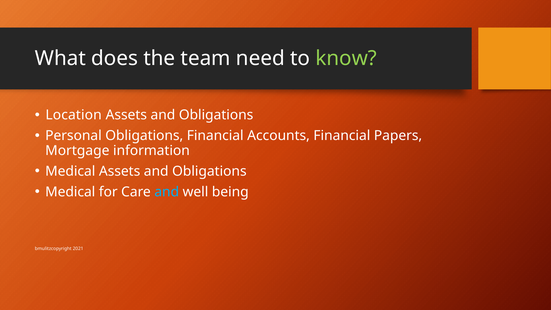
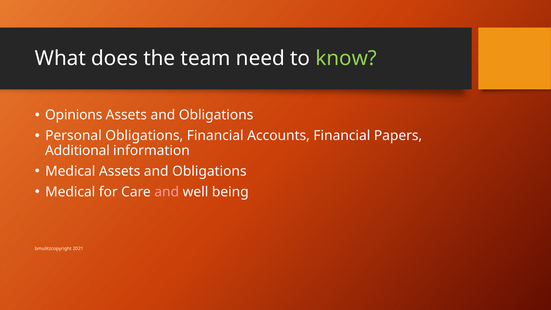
Location: Location -> Opinions
Mortgage: Mortgage -> Additional
and at (167, 192) colour: light blue -> pink
